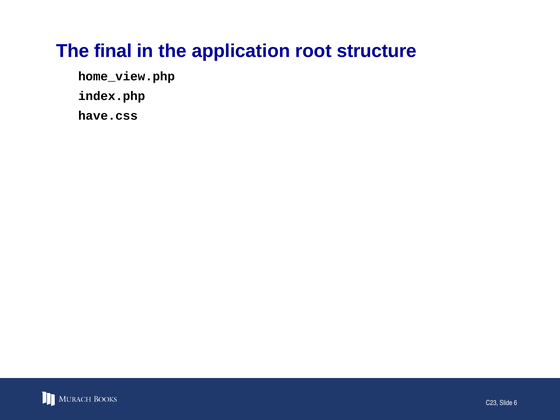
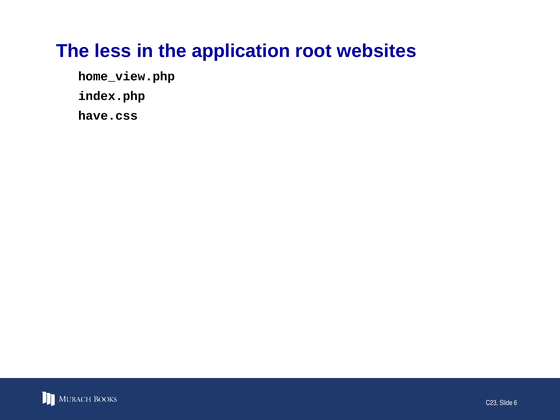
final: final -> less
structure: structure -> websites
